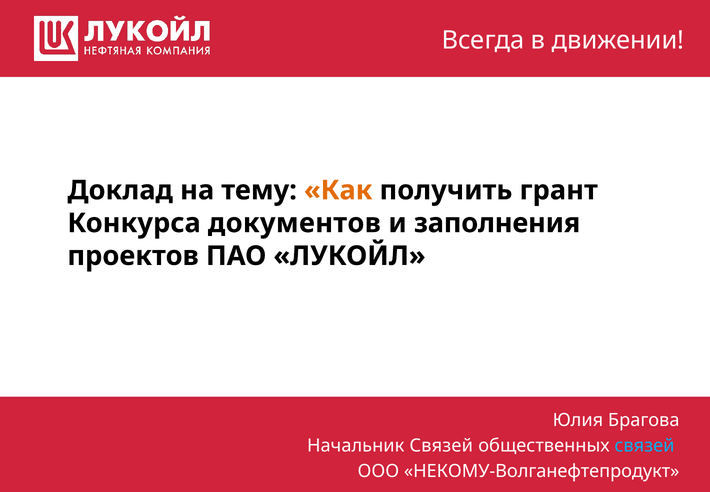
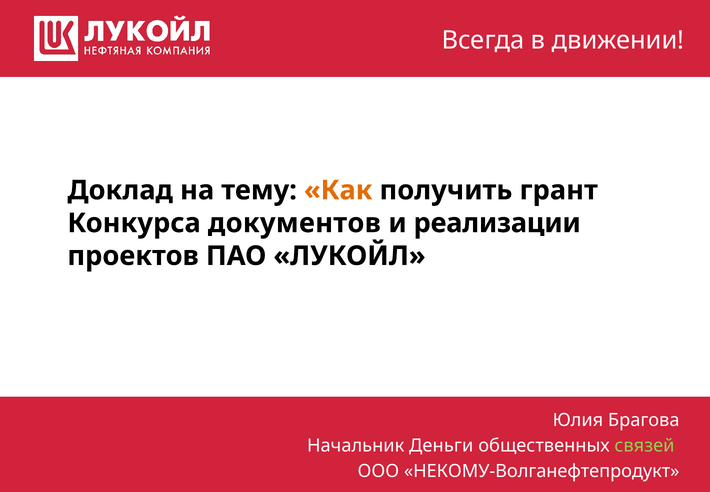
заполнения: заполнения -> реализации
Начальник Связей: Связей -> Деньги
связей at (645, 446) colour: light blue -> light green
